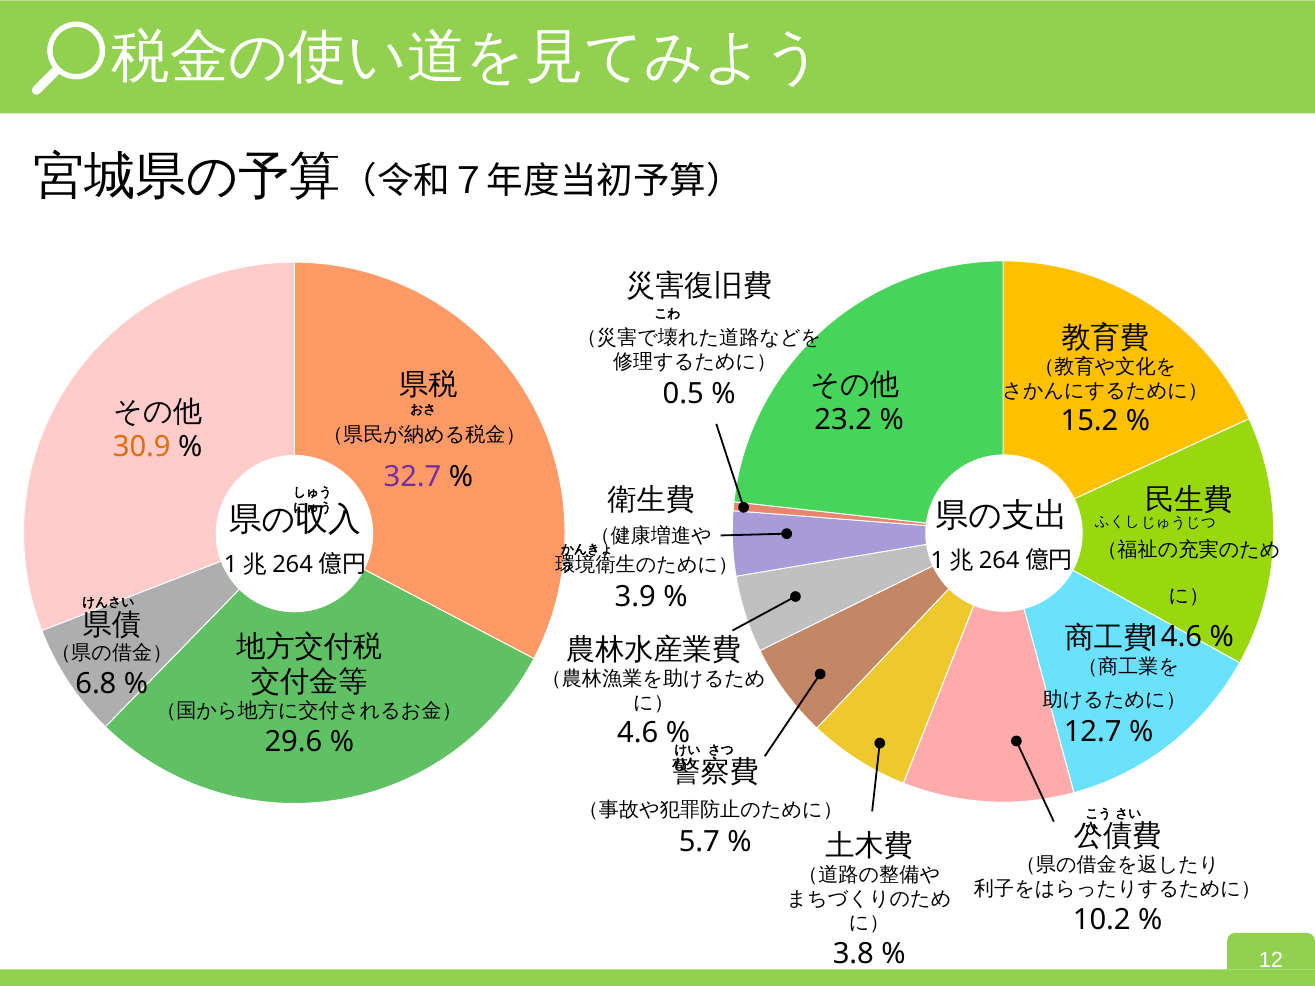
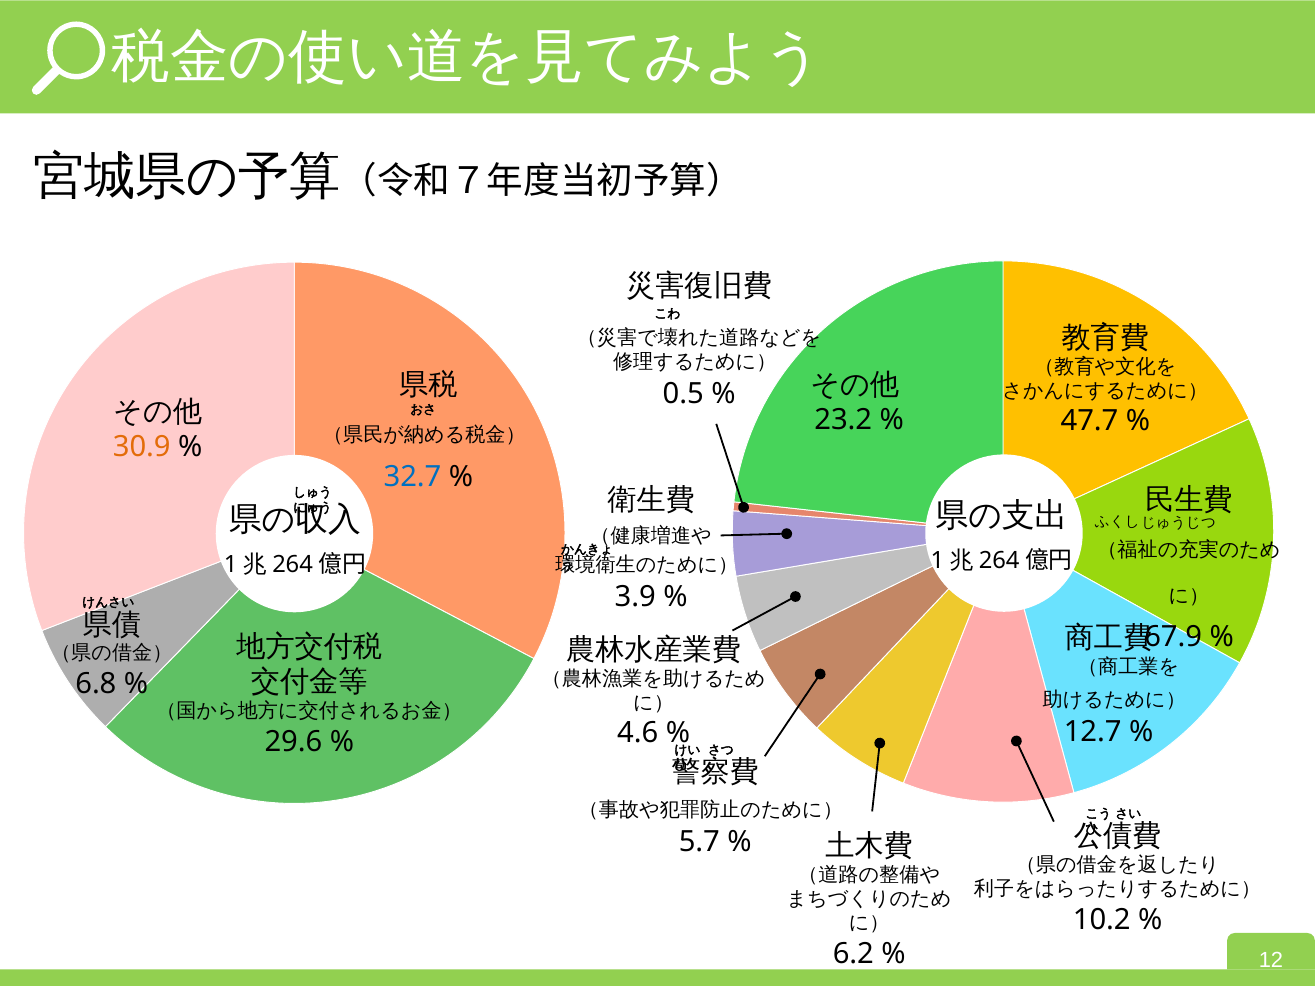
15.2: 15.2 -> 47.7
32.7 colour: purple -> blue
14.6: 14.6 -> 67.9
3.8: 3.8 -> 6.2
